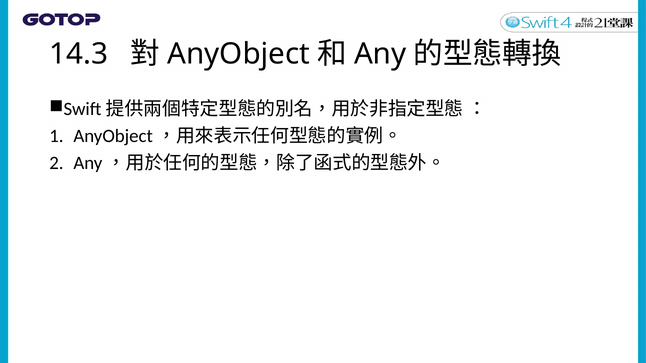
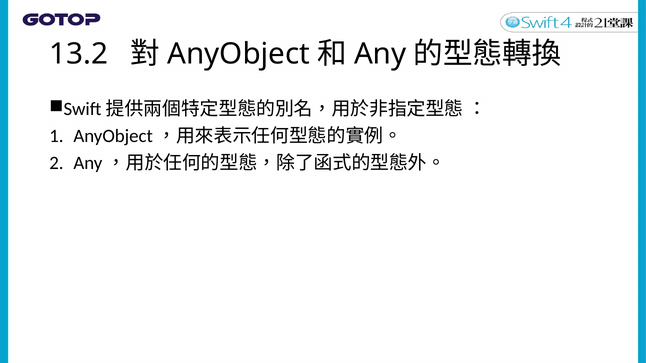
14.3: 14.3 -> 13.2
